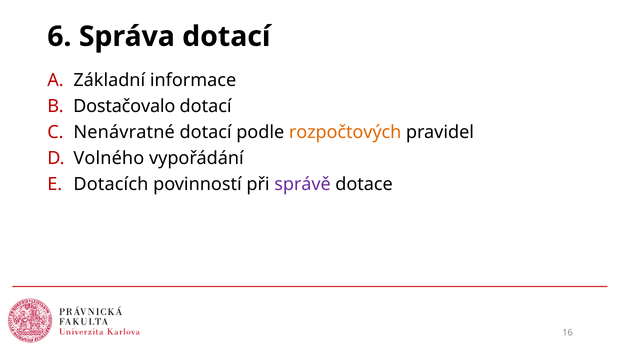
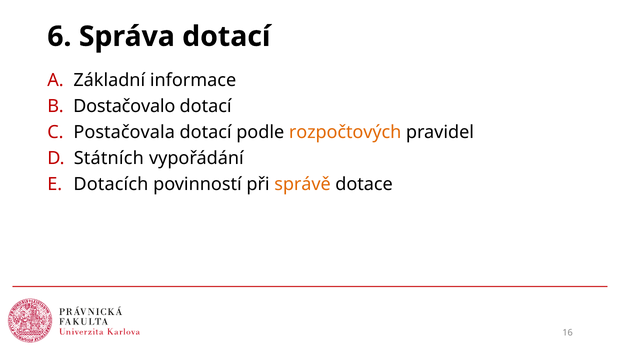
Nenávratné: Nenávratné -> Postačovala
Volného: Volného -> Státních
správě colour: purple -> orange
